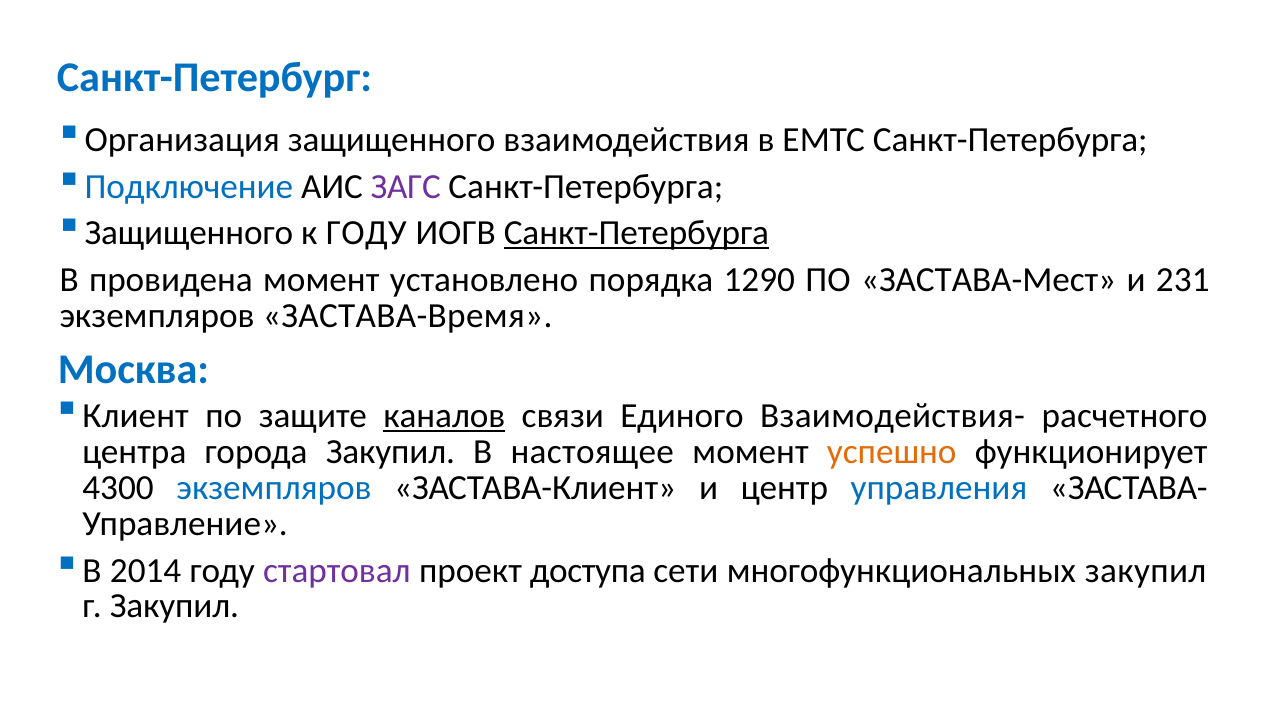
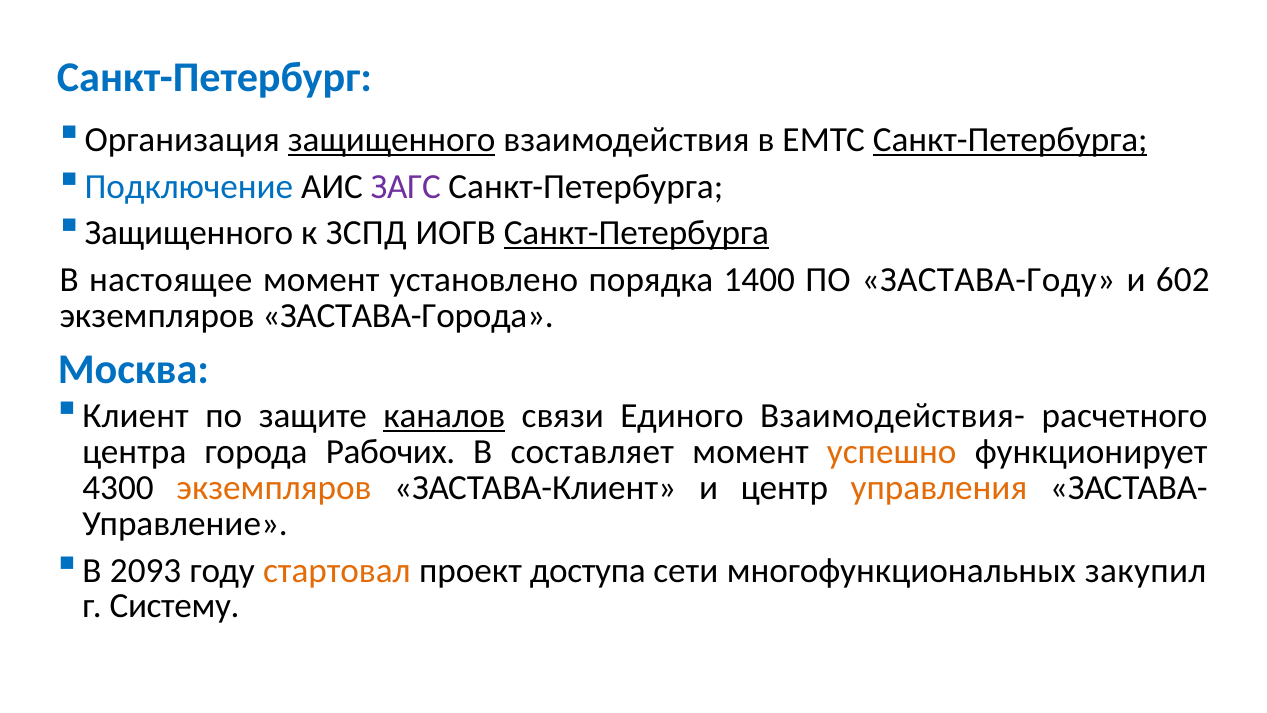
защищенного at (392, 140) underline: none -> present
Санкт-Петербурга at (1010, 140) underline: none -> present
к ГОДУ: ГОДУ -> ЗСПД
провидена: провидена -> настоящее
1290: 1290 -> 1400
ЗАСТАВА-Мест: ЗАСТАВА-Мест -> ЗАСТАВА-Году
231: 231 -> 602
ЗАСТАВА-Время: ЗАСТАВА-Время -> ЗАСТАВА-Города
города Закупил: Закупил -> Рабочих
настоящее: настоящее -> составляет
экземпляров at (274, 488) colour: blue -> orange
управления colour: blue -> orange
2014: 2014 -> 2093
стартовал colour: purple -> orange
г Закупил: Закупил -> Систему
